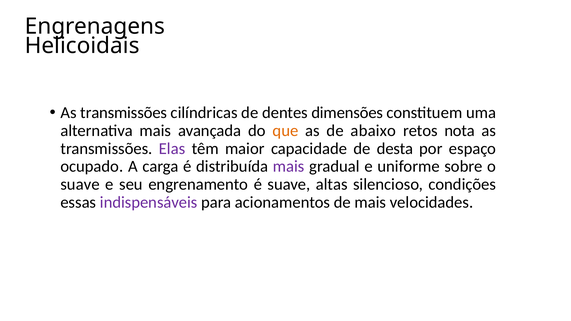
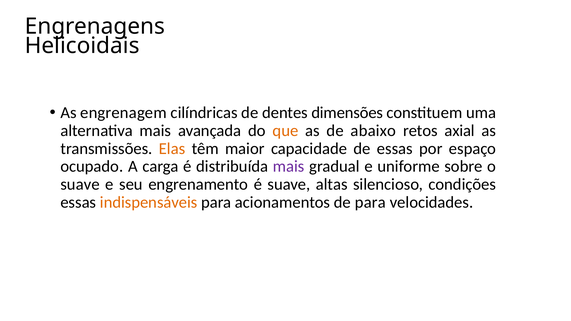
transmissões at (124, 113): transmissões -> engrenagem
nota: nota -> axial
Elas colour: purple -> orange
de desta: desta -> essas
indispensáveis colour: purple -> orange
de mais: mais -> para
